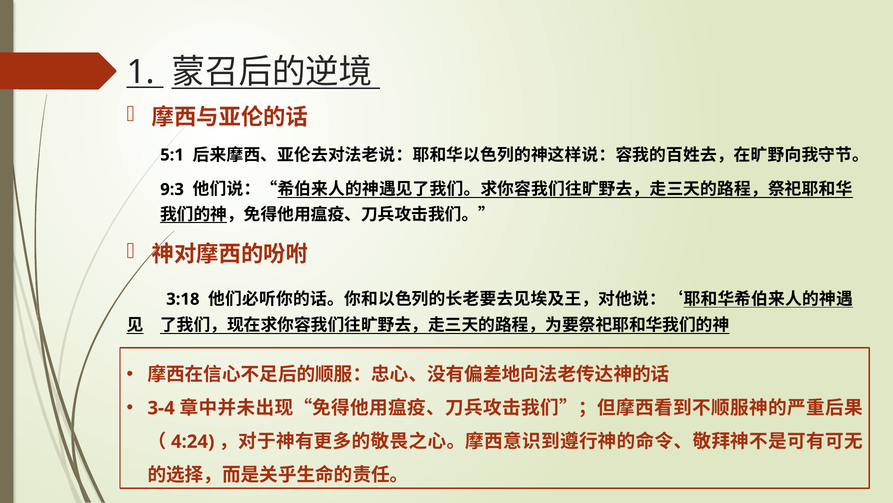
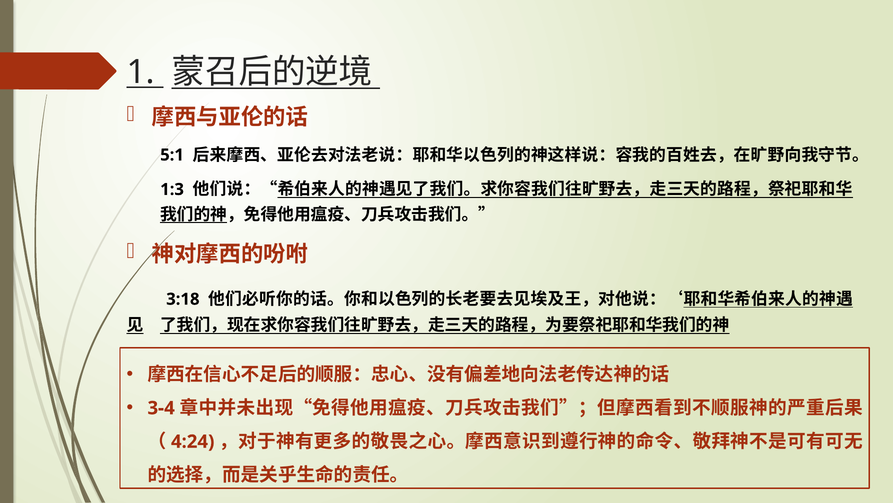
9:3: 9:3 -> 1:3
